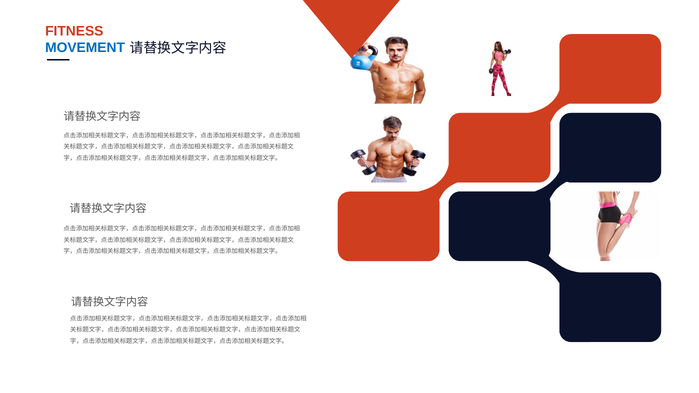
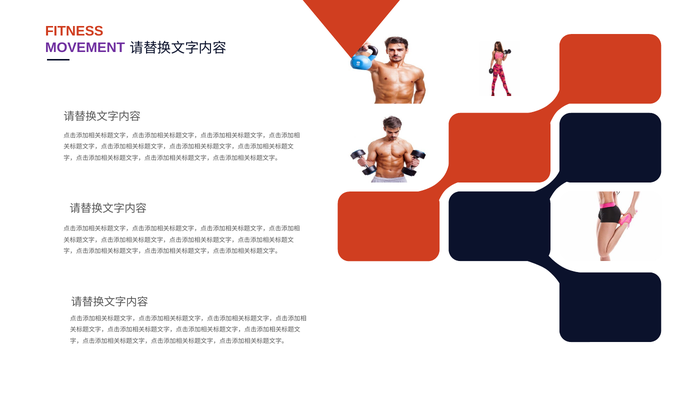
MOVEMENT colour: blue -> purple
